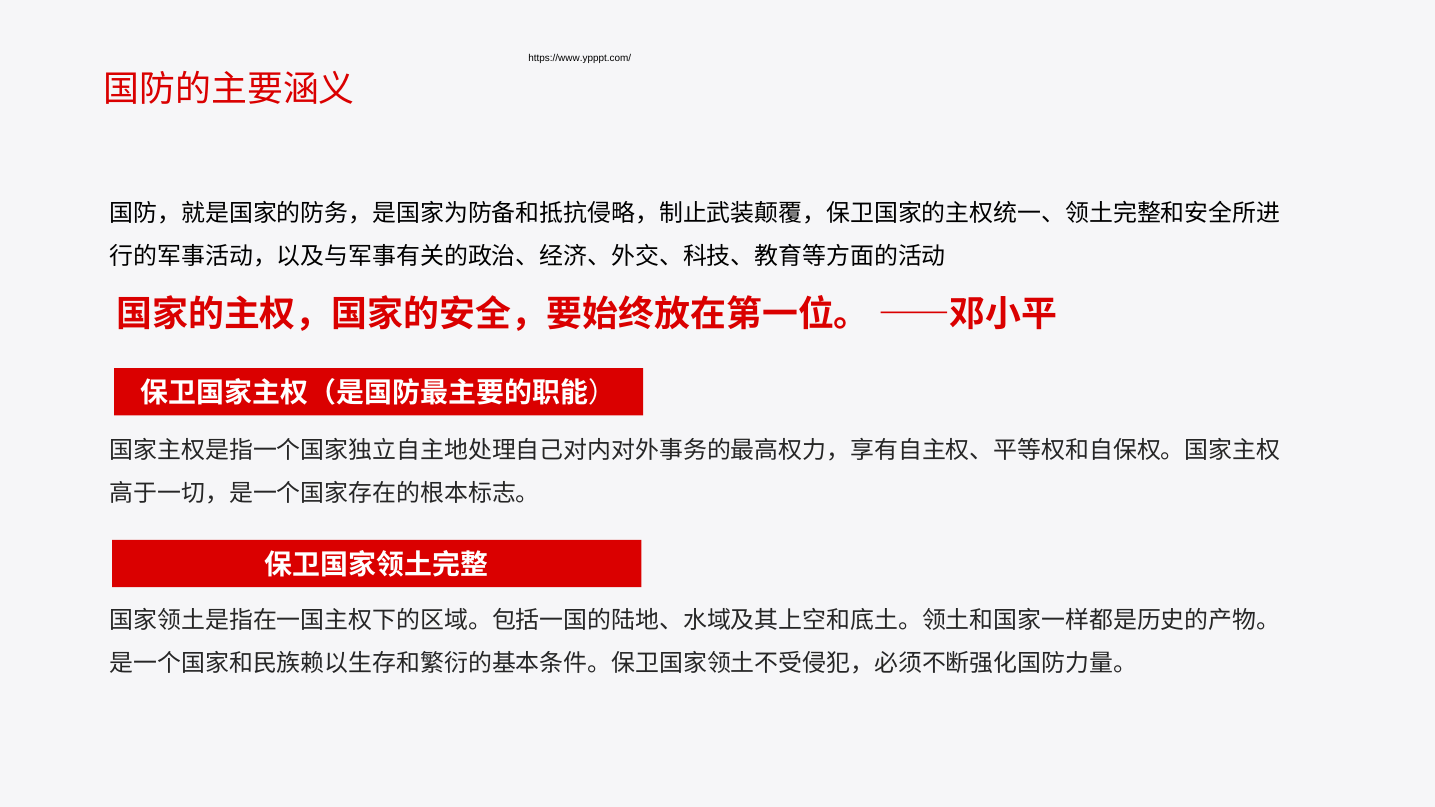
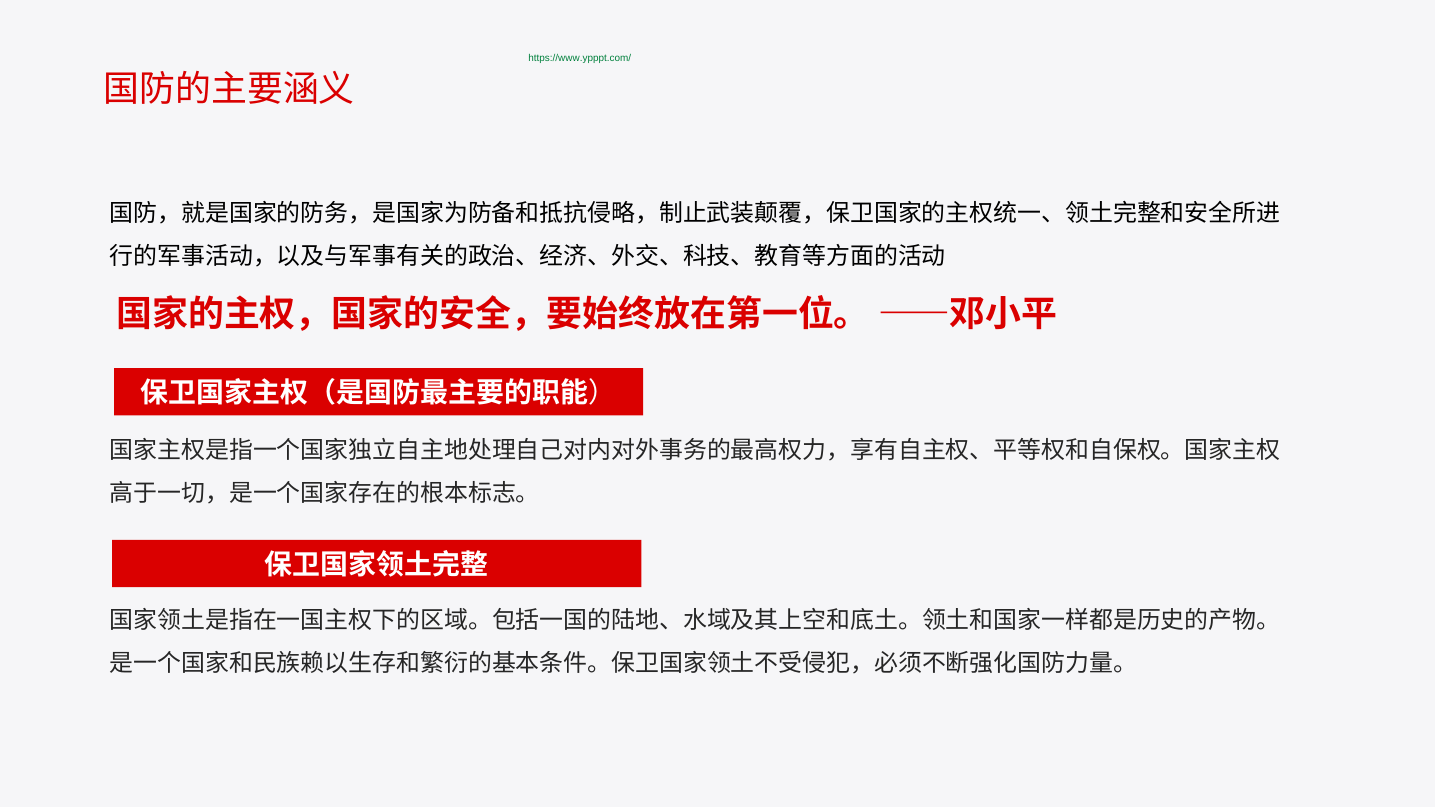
https://www.ypppt.com/ colour: black -> green
